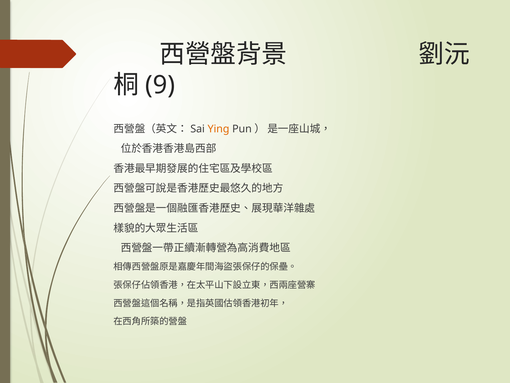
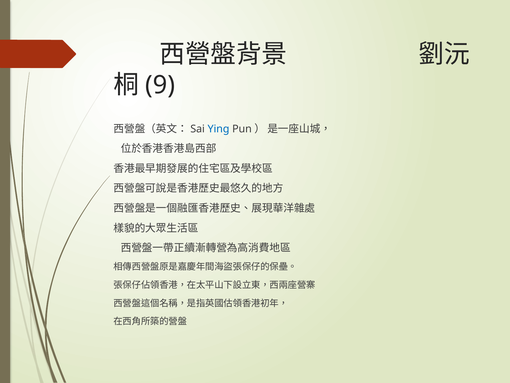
Ying colour: orange -> blue
